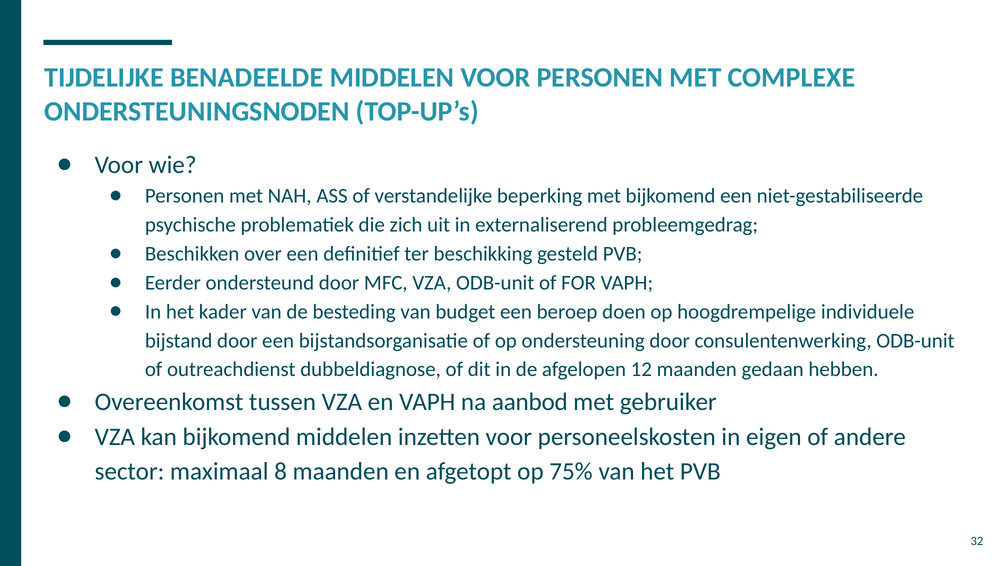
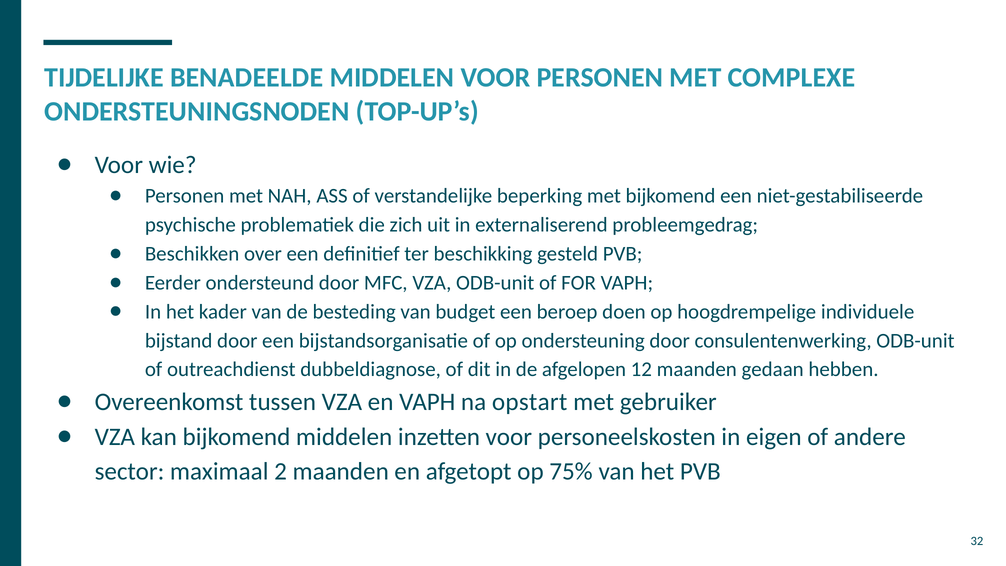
aanbod: aanbod -> opstart
8: 8 -> 2
